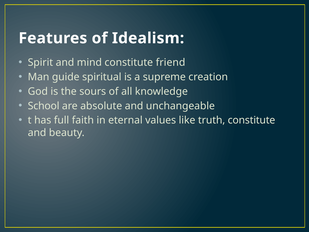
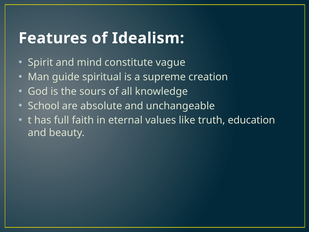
friend: friend -> vague
truth constitute: constitute -> education
